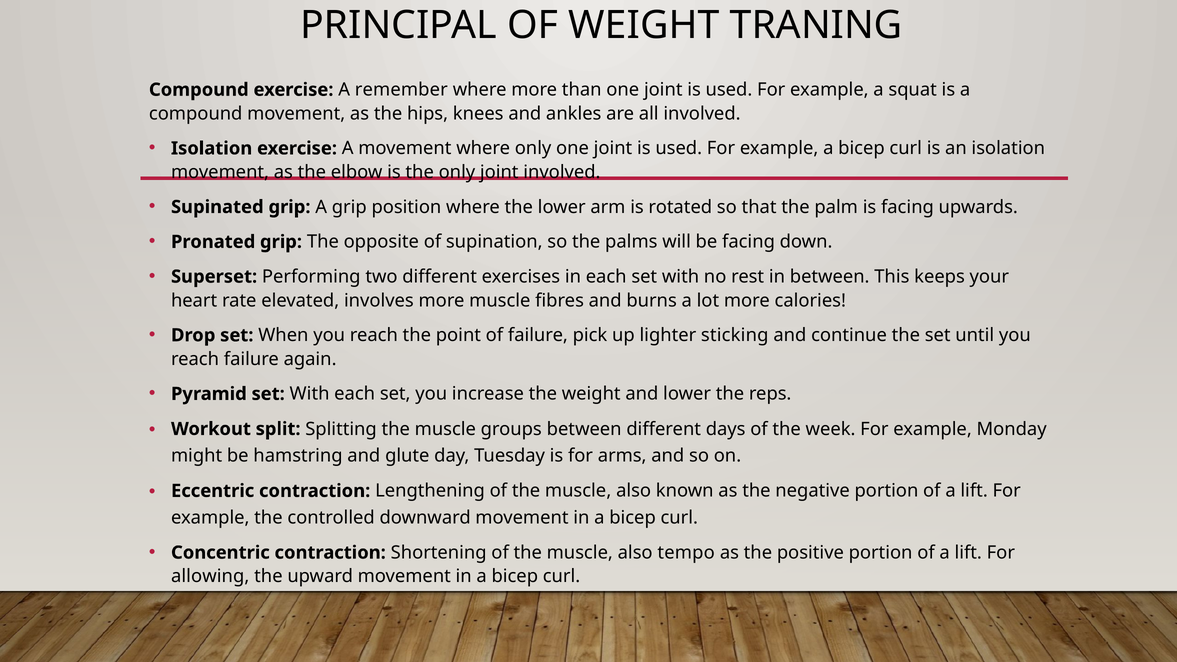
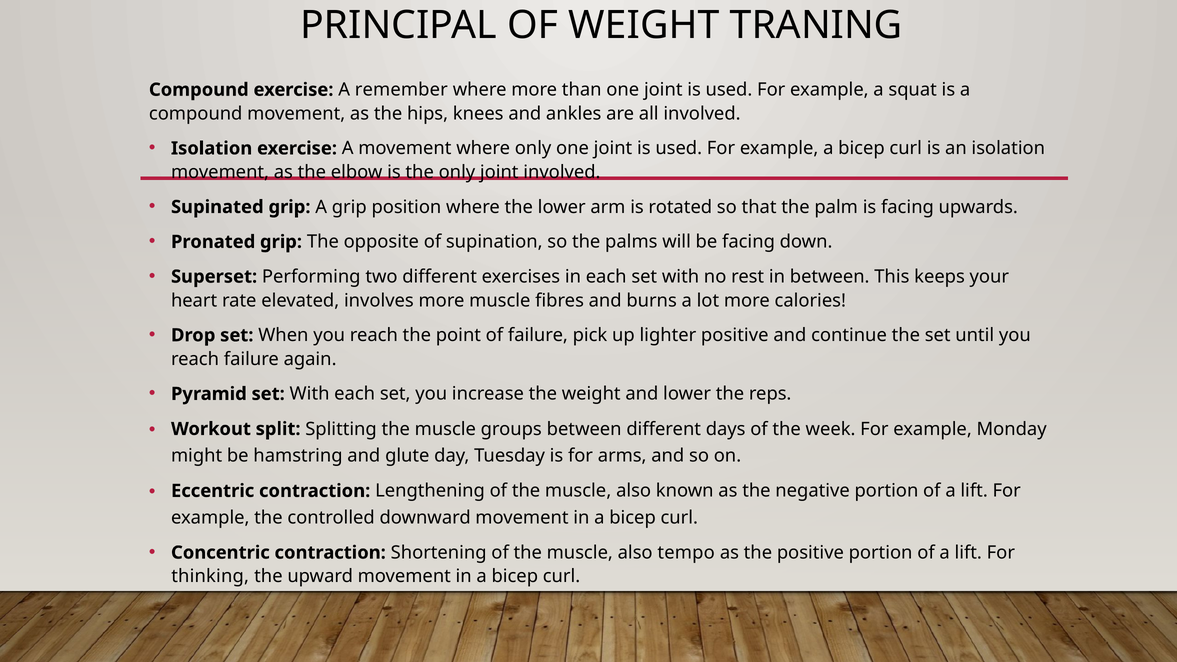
lighter sticking: sticking -> positive
allowing: allowing -> thinking
